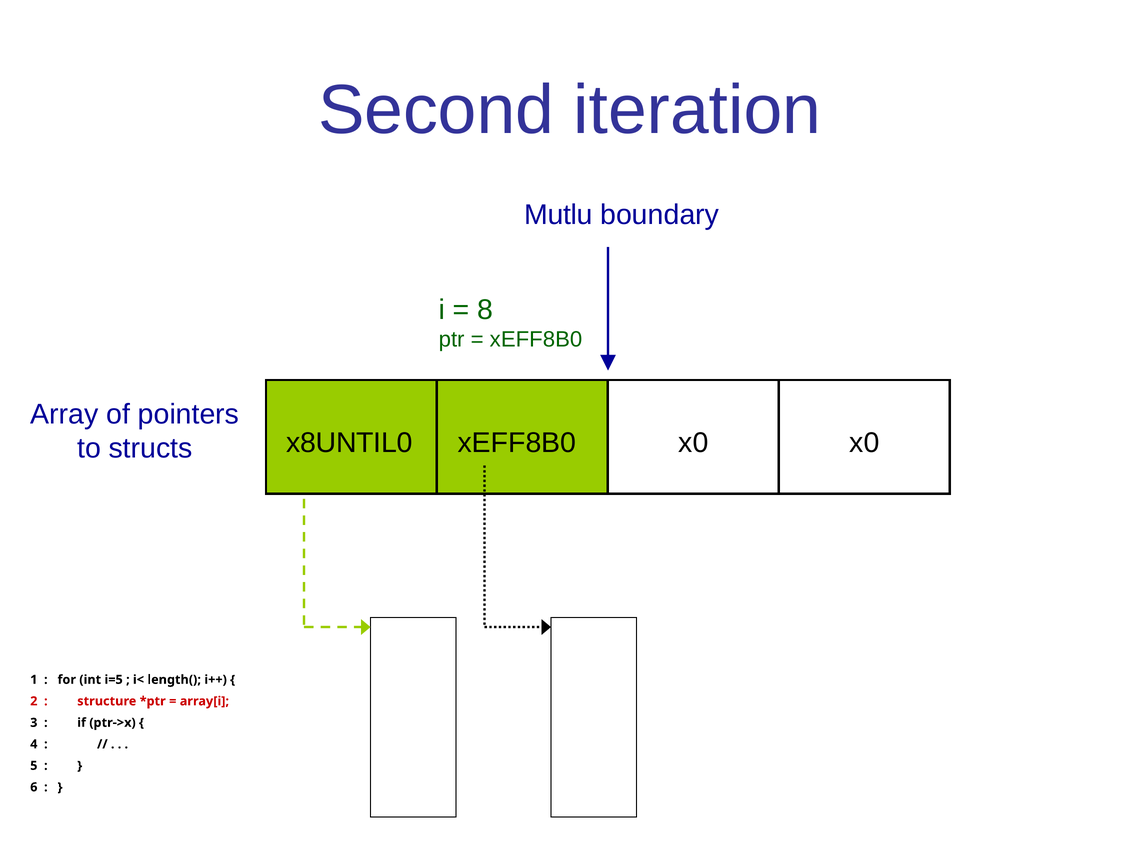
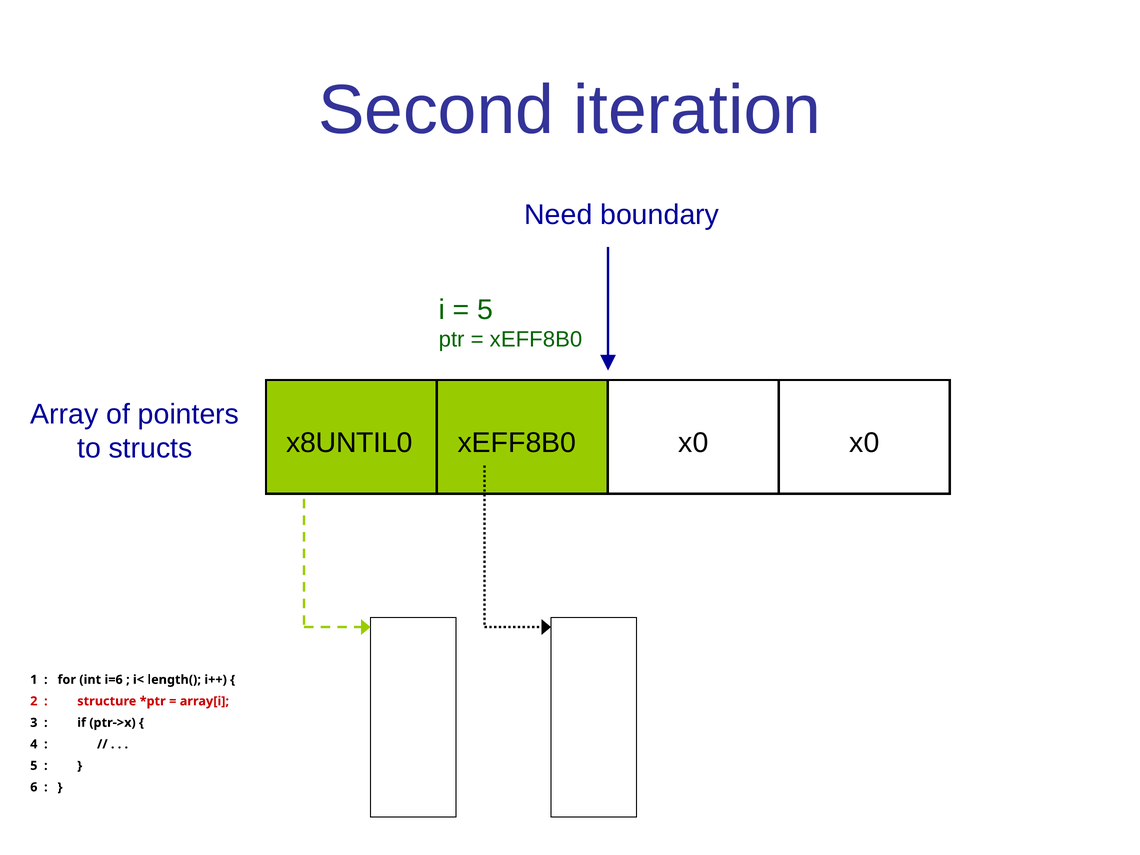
Mutlu: Mutlu -> Need
8 at (485, 310): 8 -> 5
i=5: i=5 -> i=6
